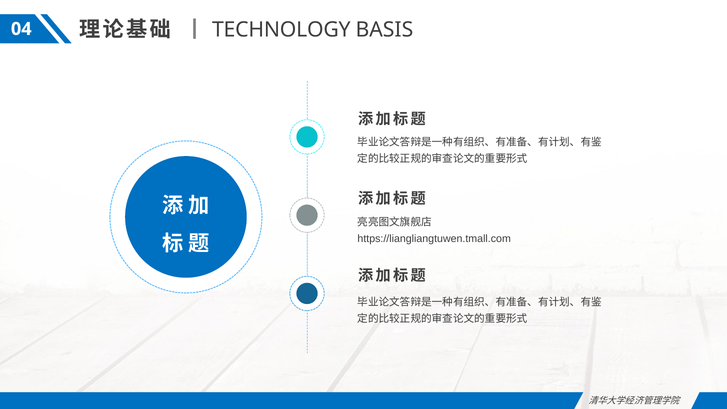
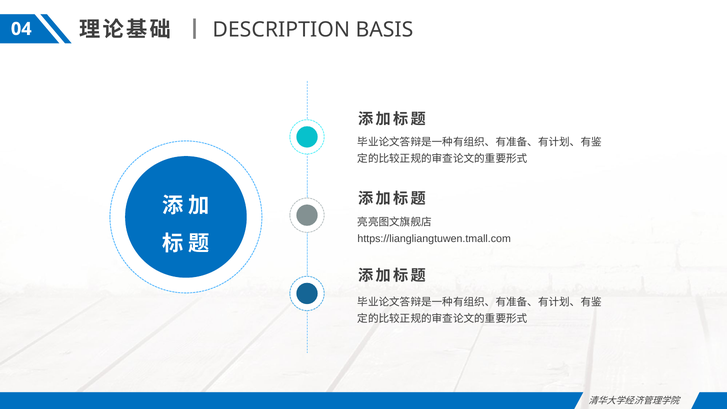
TECHNOLOGY: TECHNOLOGY -> DESCRIPTION
